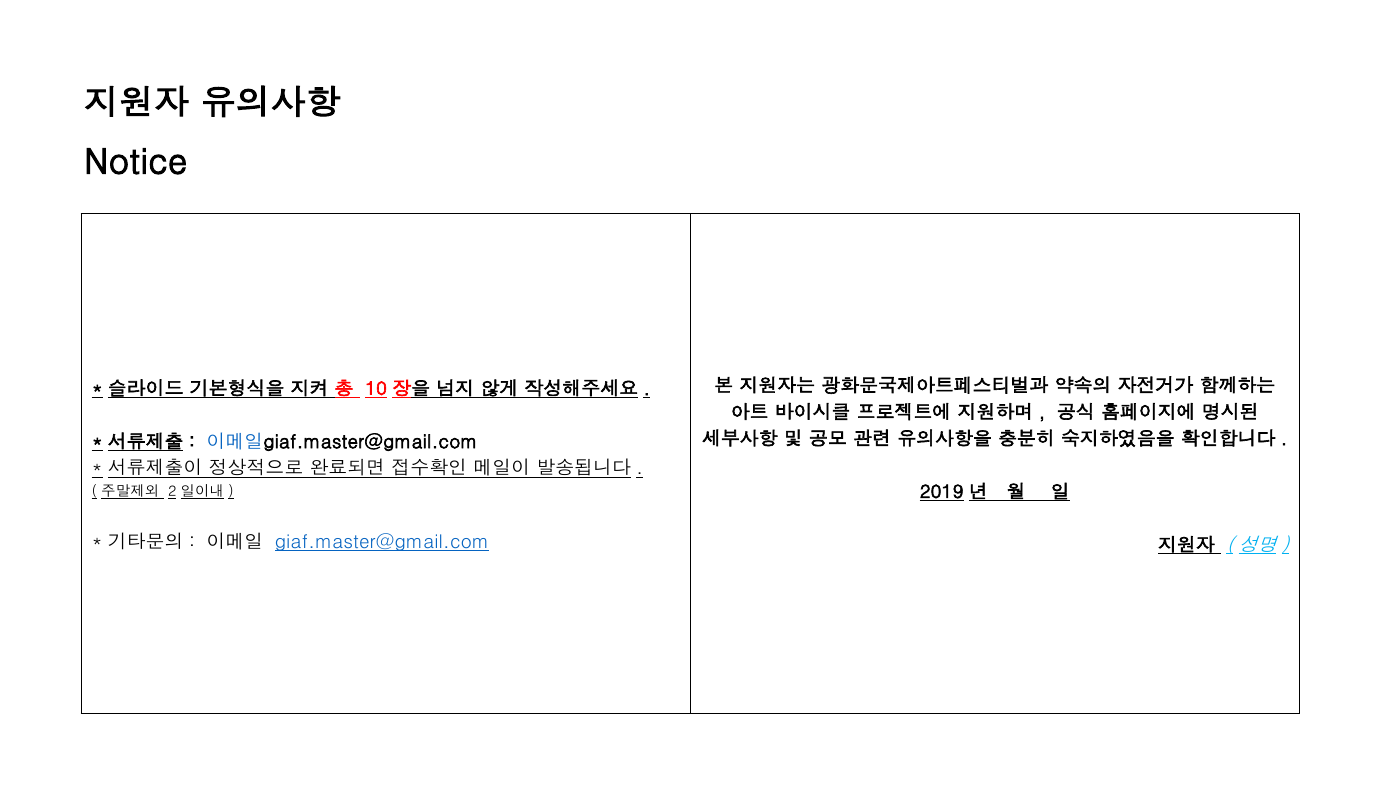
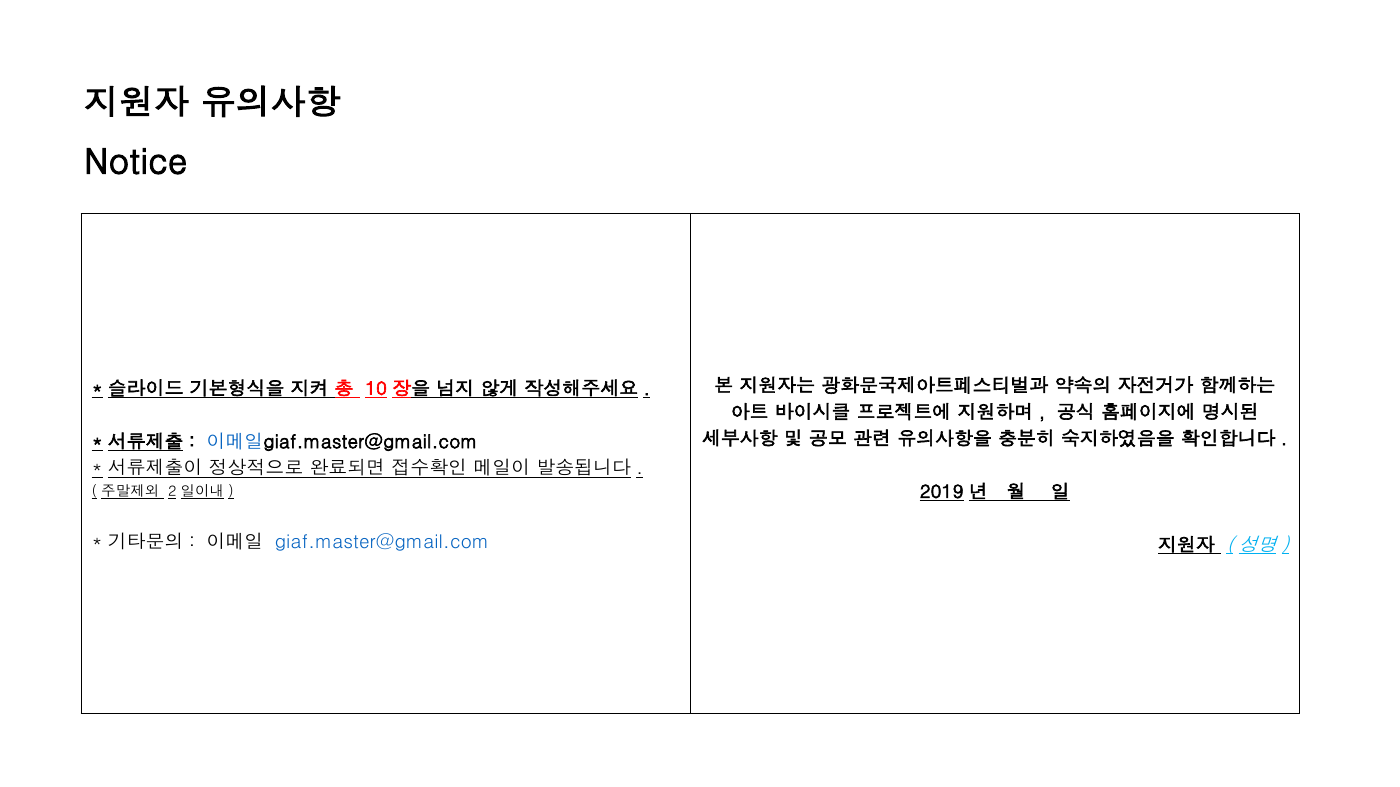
giaf.master@gmail.com underline: present -> none
